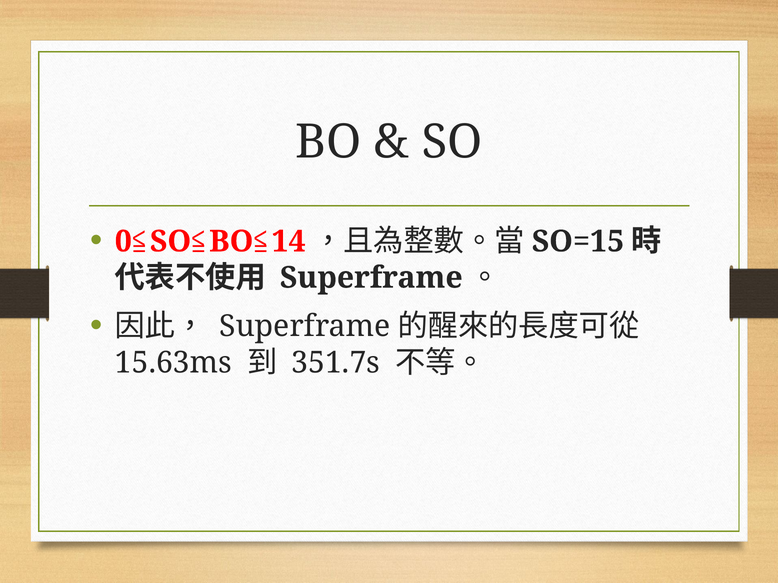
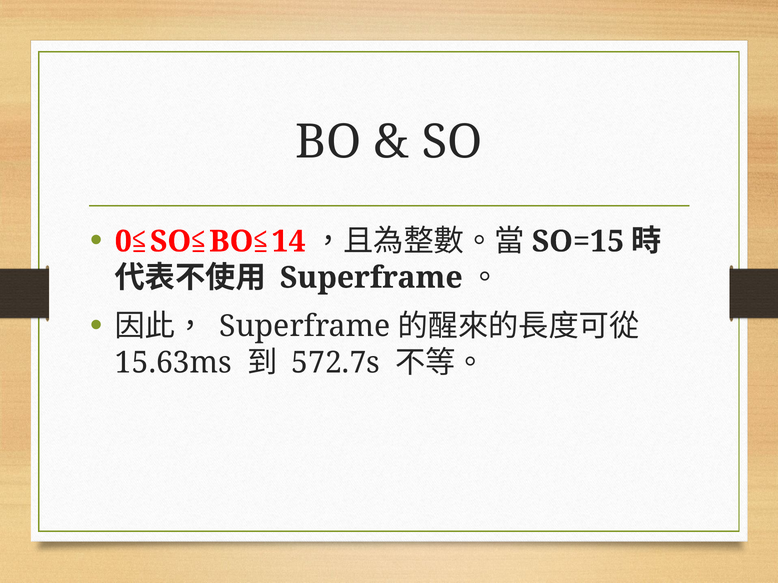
351.7s: 351.7s -> 572.7s
